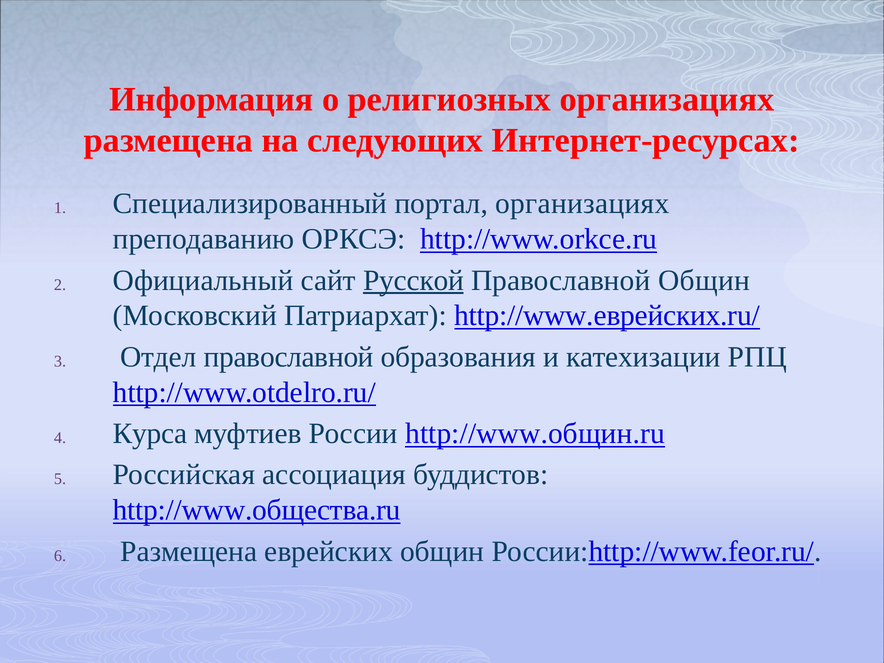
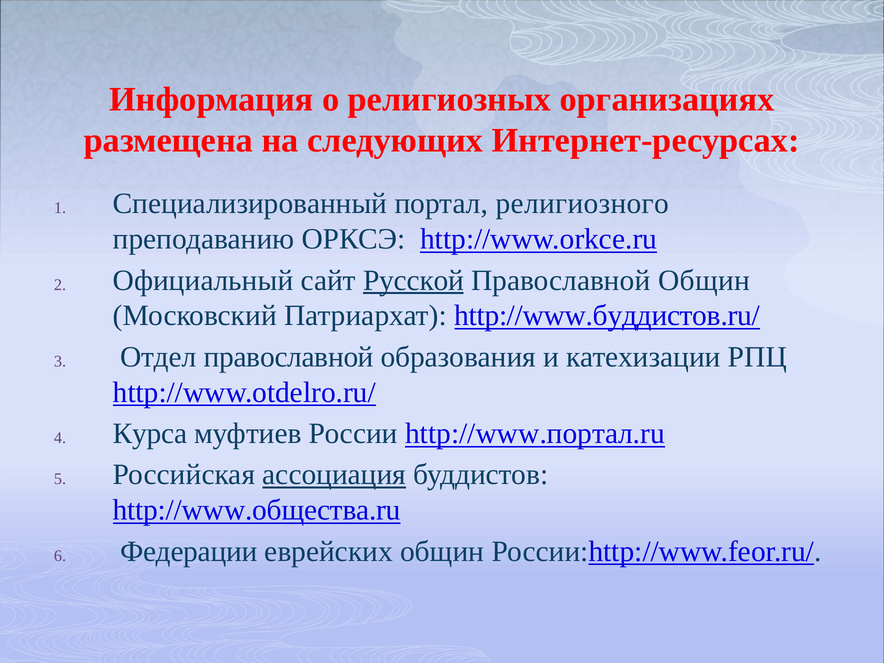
портал организациях: организациях -> религиозного
http://www.еврейских.ru/: http://www.еврейских.ru/ -> http://www.буддистов.ru/
http://www.общин.ru: http://www.общин.ru -> http://www.портал.ru
ассоциация underline: none -> present
Размещена at (189, 551): Размещена -> Федерации
